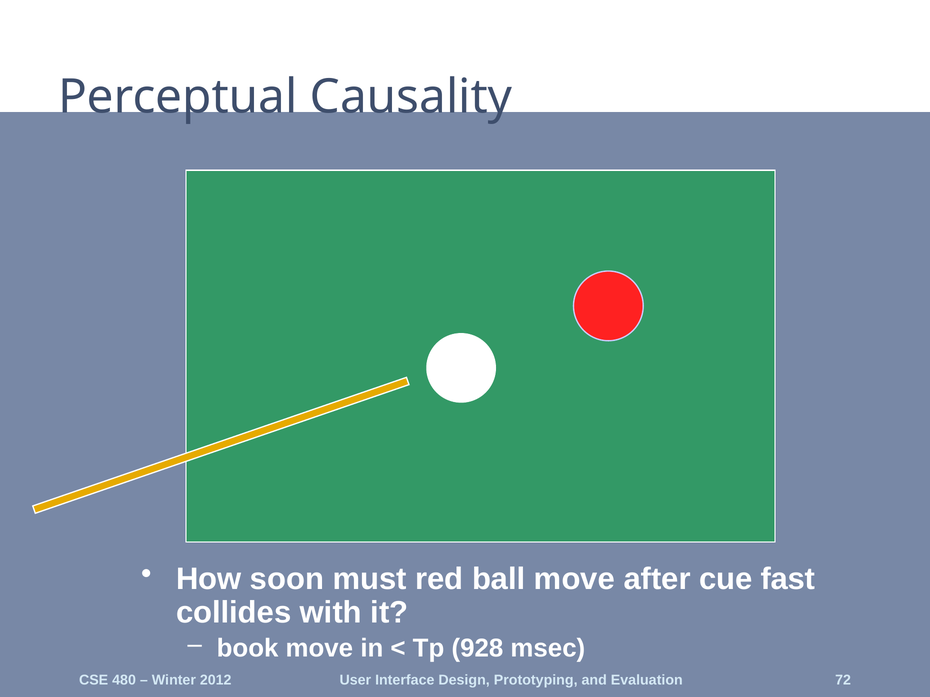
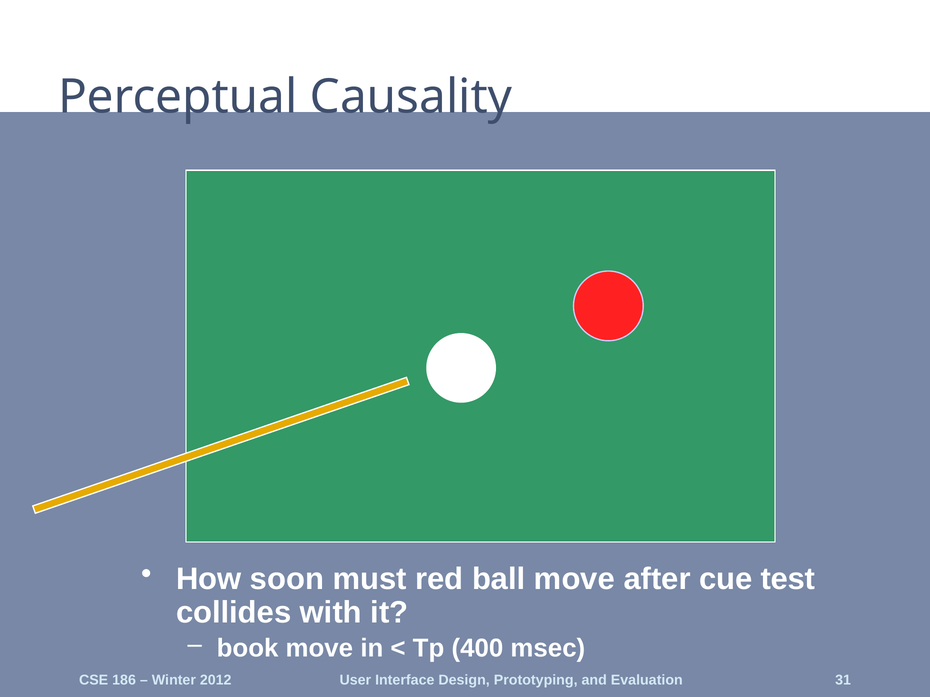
fast: fast -> test
928: 928 -> 400
480: 480 -> 186
72: 72 -> 31
